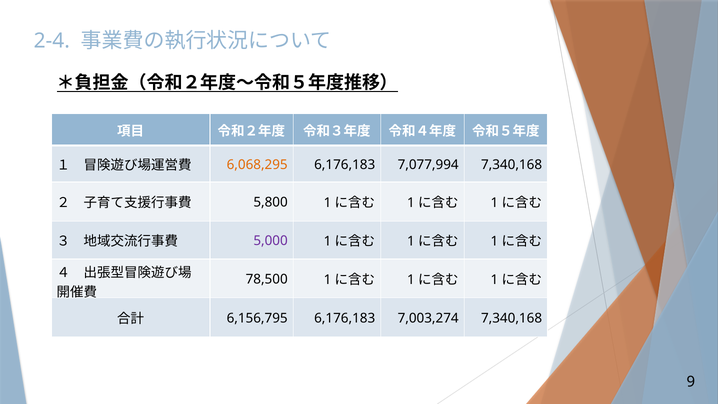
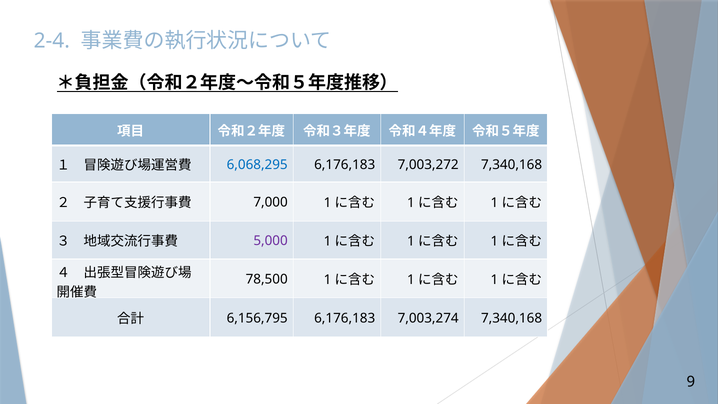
6,068,295 colour: orange -> blue
7,077,994: 7,077,994 -> 7,003,272
5,800: 5,800 -> 7,000
